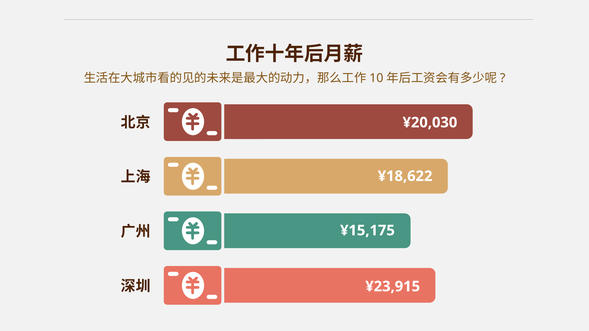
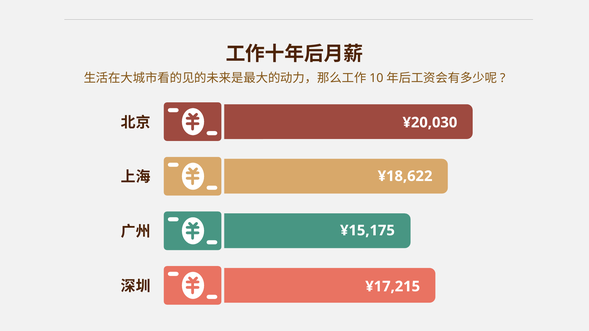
¥23,915: ¥23,915 -> ¥17,215
